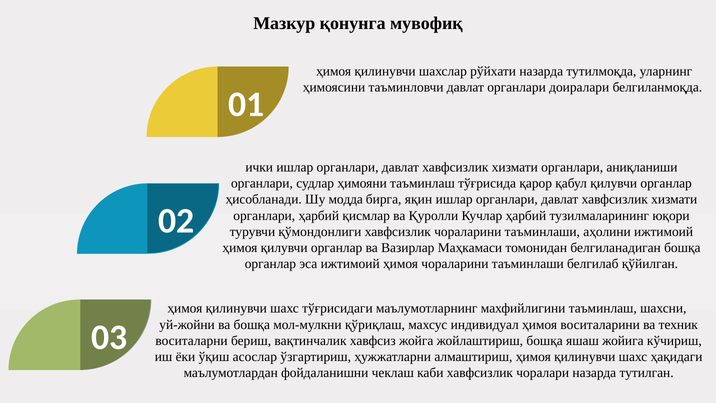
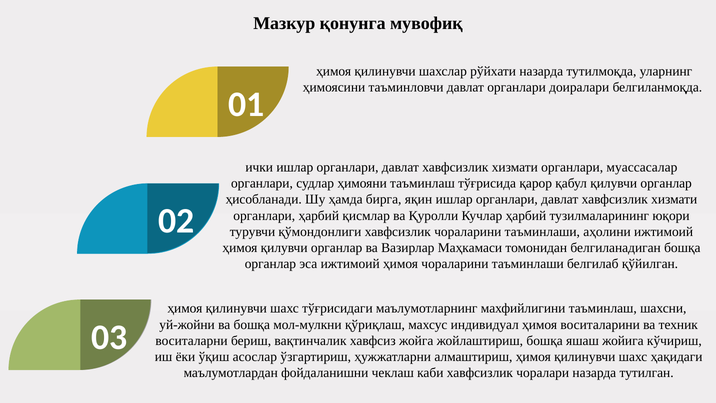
аниқланиши: аниқланиши -> муассасалар
модда: модда -> ҳамда
